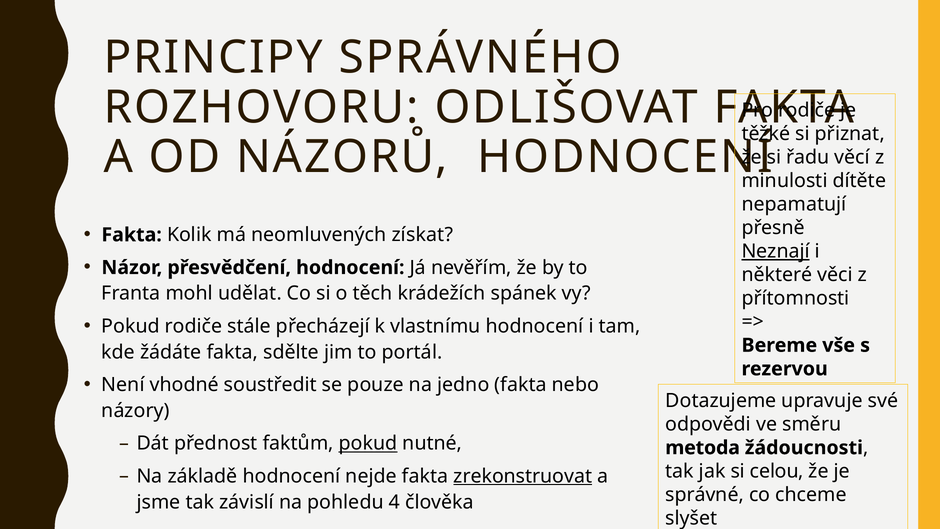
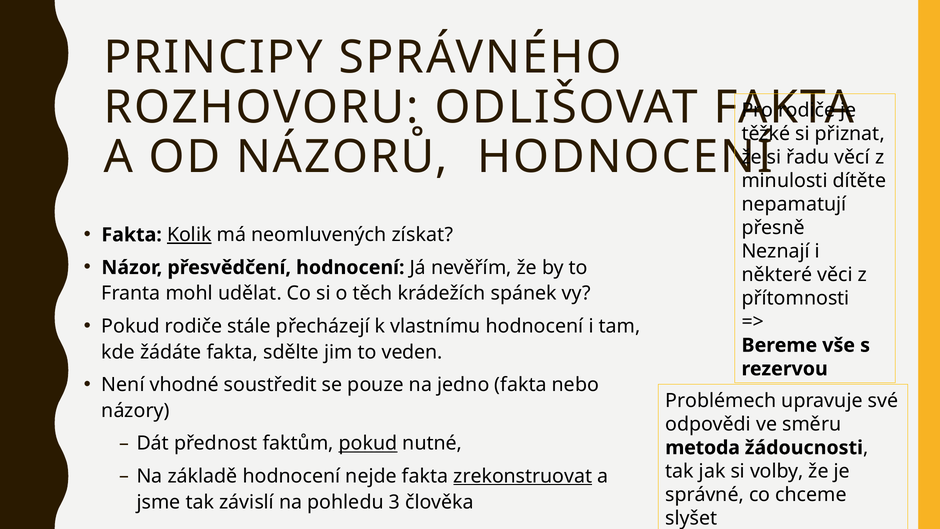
Kolik underline: none -> present
Neznají underline: present -> none
portál: portál -> veden
Dotazujeme: Dotazujeme -> Problémech
celou: celou -> volby
4: 4 -> 3
